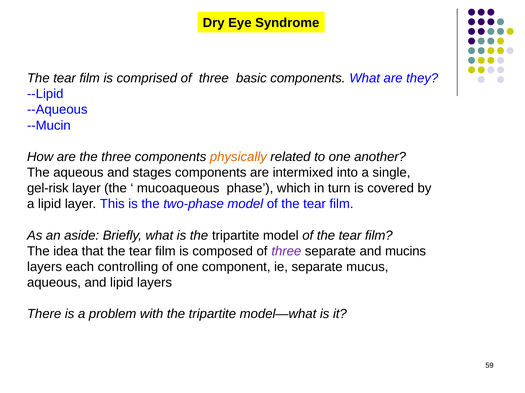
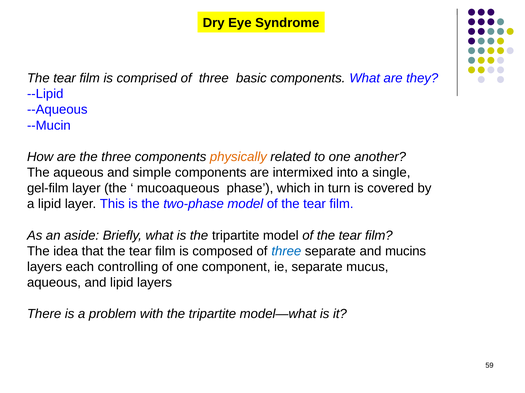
stages: stages -> simple
gel-risk: gel-risk -> gel-film
three at (286, 252) colour: purple -> blue
